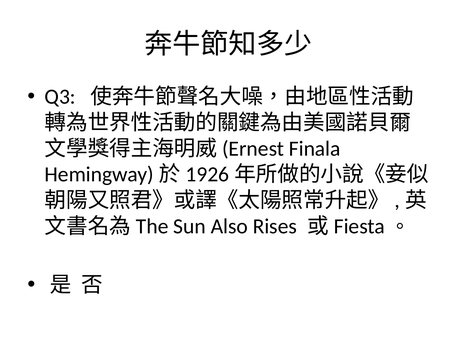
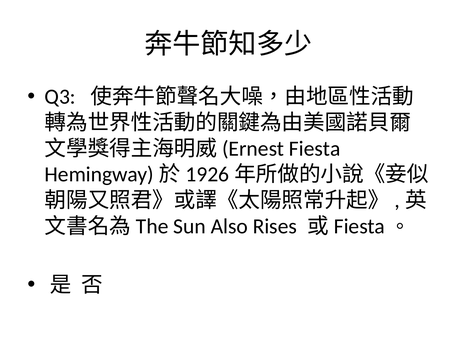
Finala: Finala -> Fiesta
